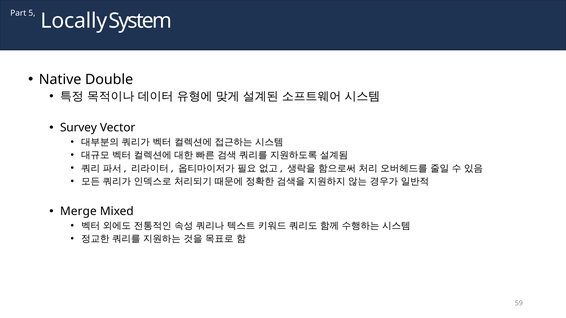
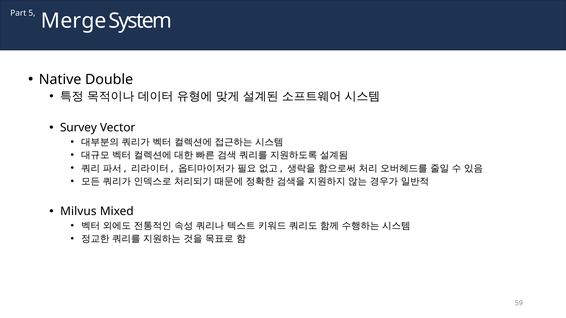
Locally: Locally -> Merge
Merge: Merge -> Milvus
